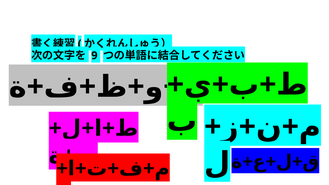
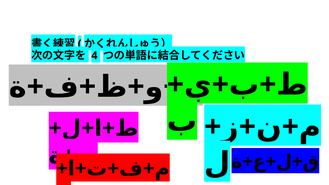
9: 9 -> 4
